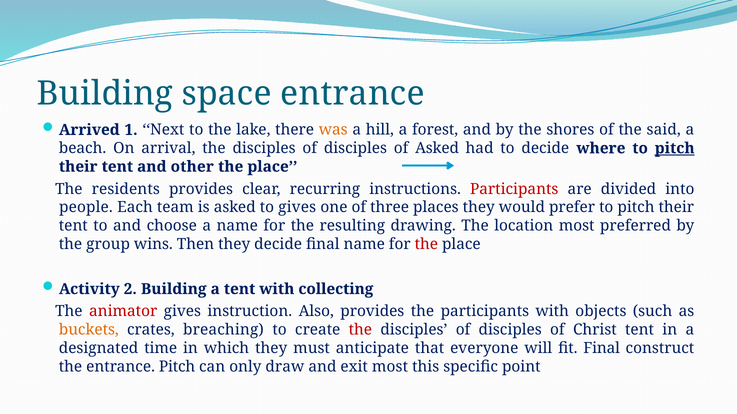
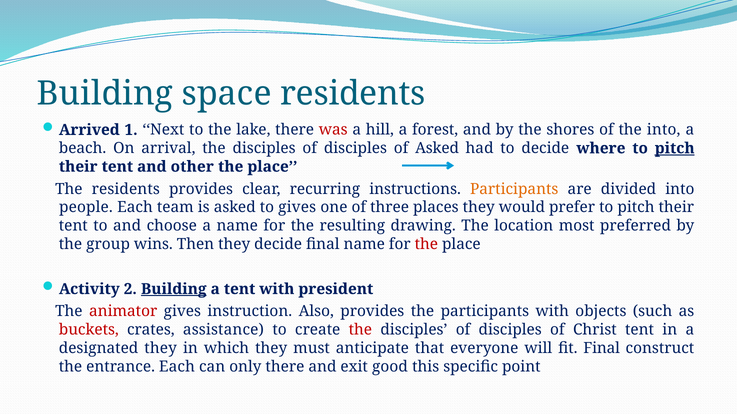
space entrance: entrance -> residents
was colour: orange -> red
the said: said -> into
Participants at (514, 189) colour: red -> orange
Building at (174, 289) underline: none -> present
collecting: collecting -> president
buckets colour: orange -> red
breaching: breaching -> assistance
designated time: time -> they
entrance Pitch: Pitch -> Each
only draw: draw -> there
exit most: most -> good
